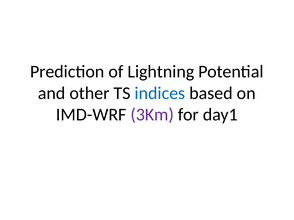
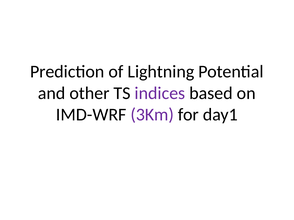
indices colour: blue -> purple
